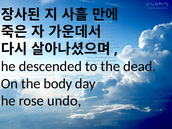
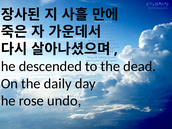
body: body -> daily
